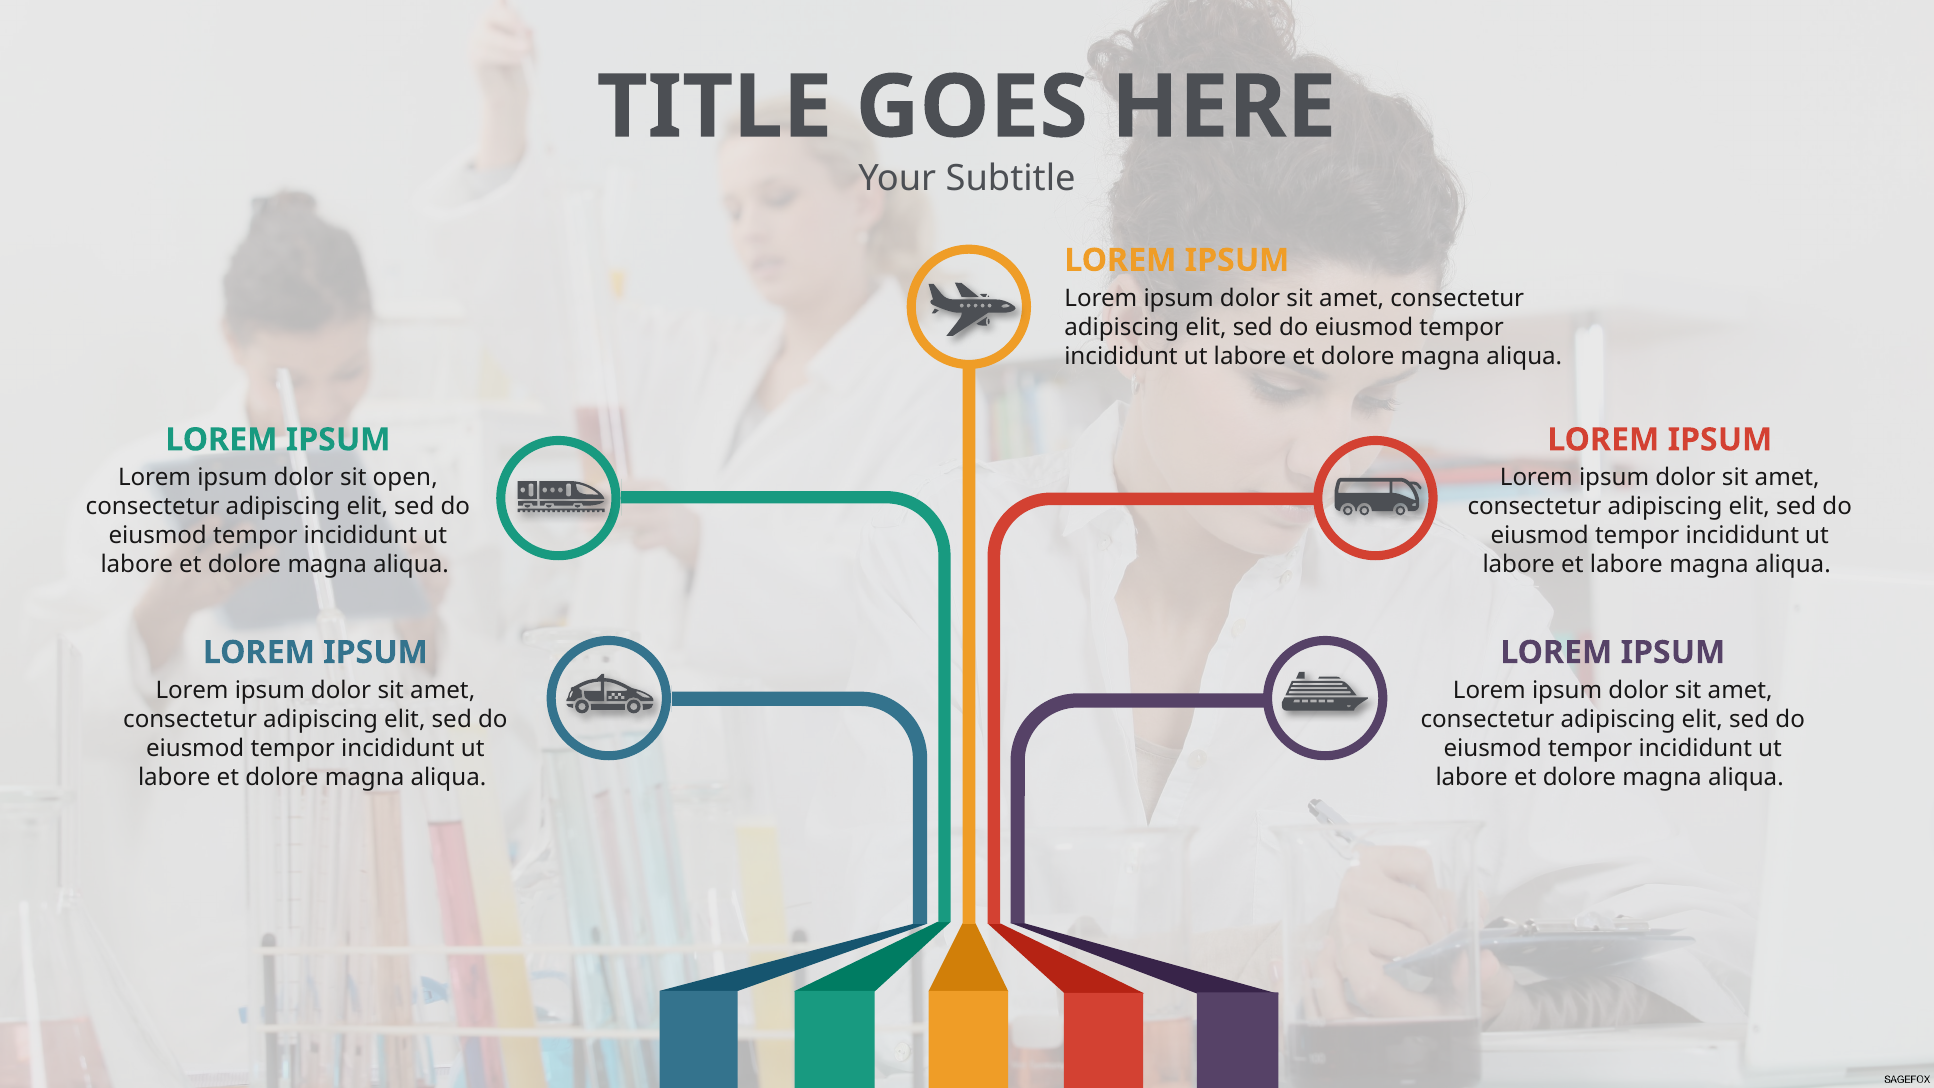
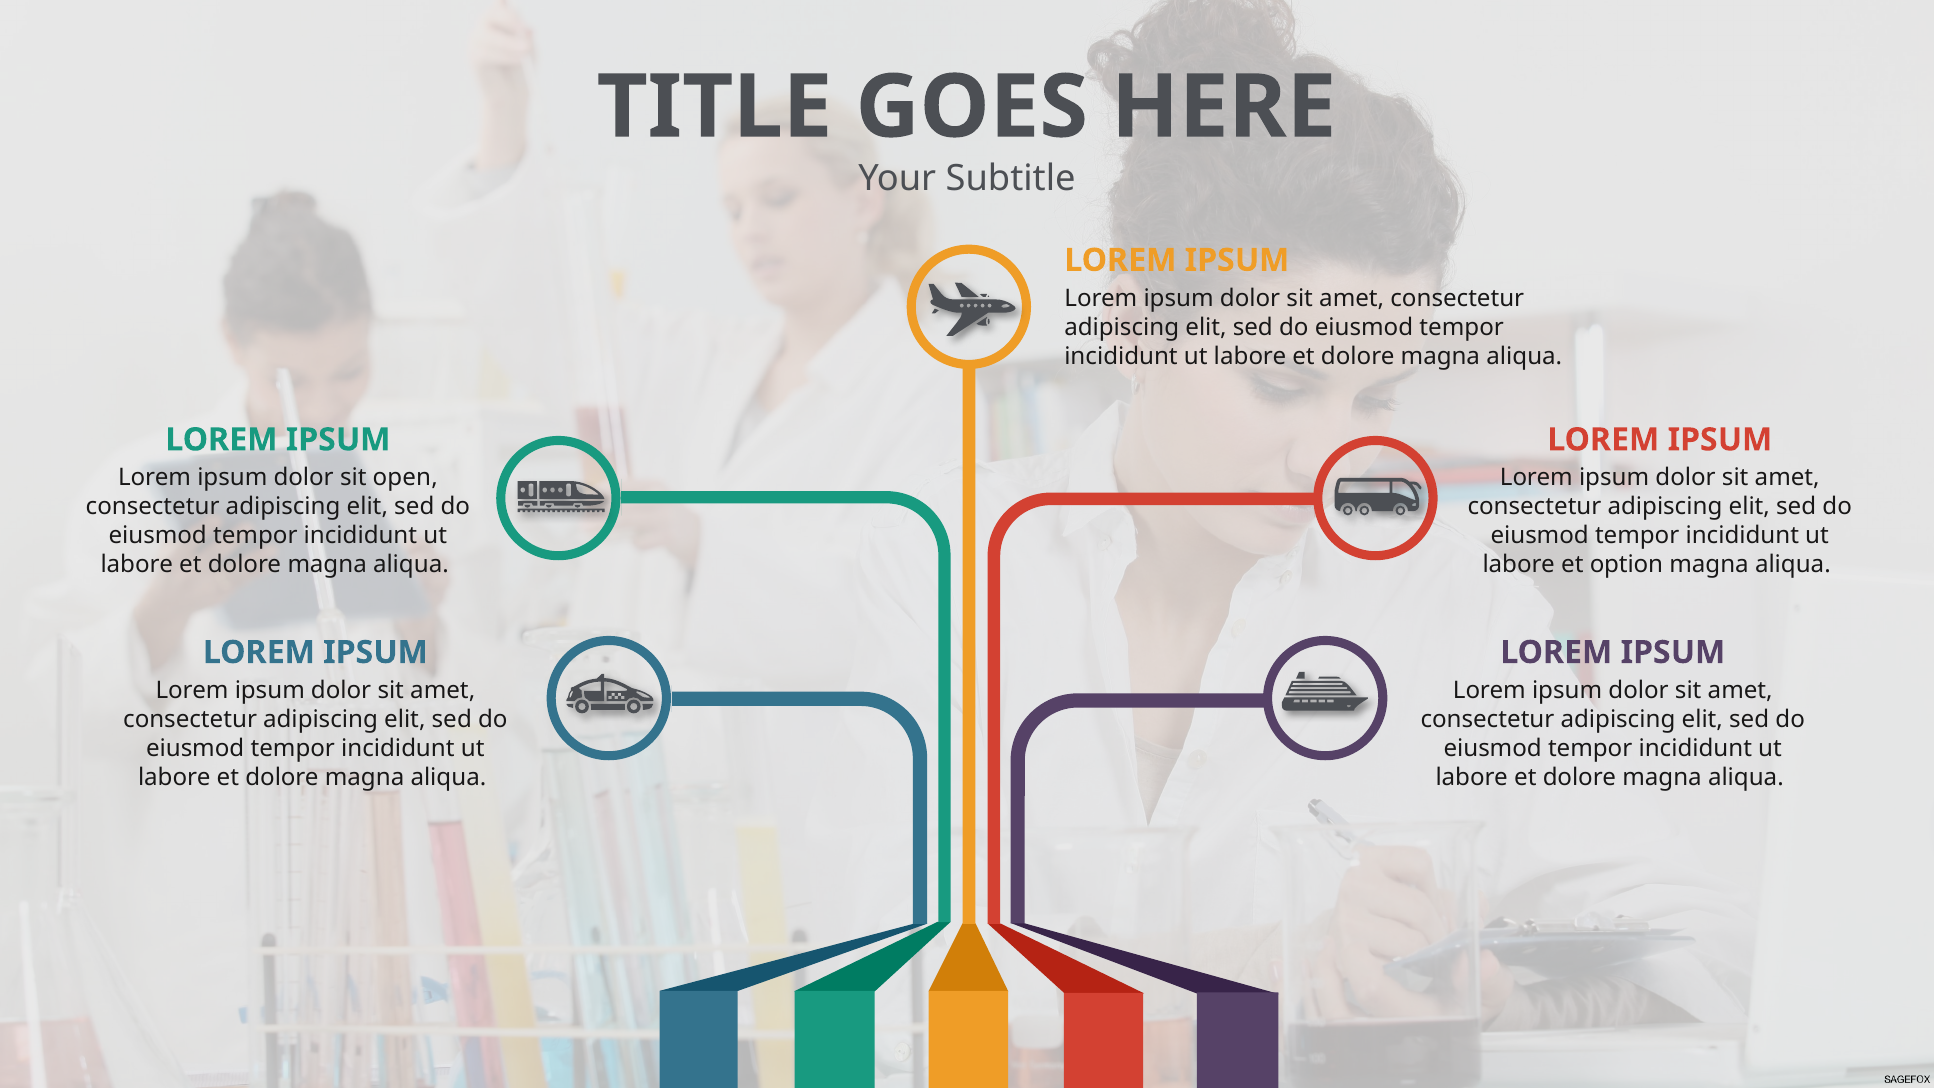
et labore: labore -> option
